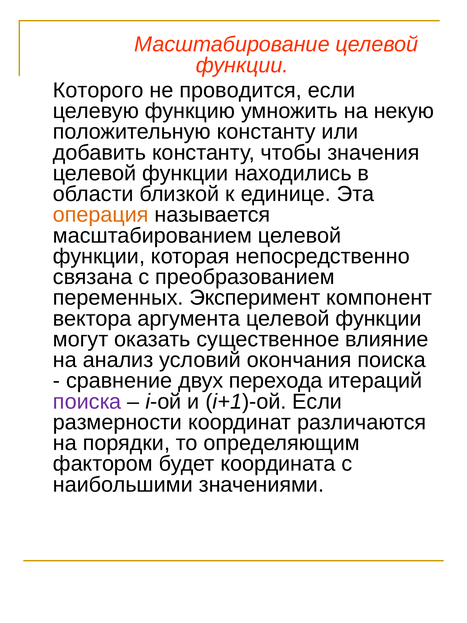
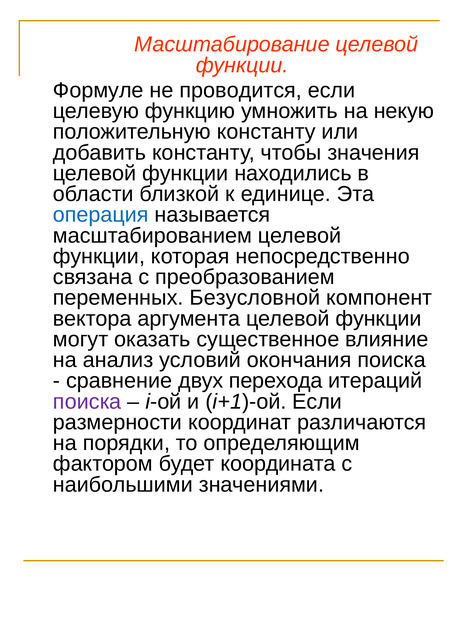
Которого: Которого -> Формуле
операция colour: orange -> blue
Эксперимент: Эксперимент -> Безусловной
